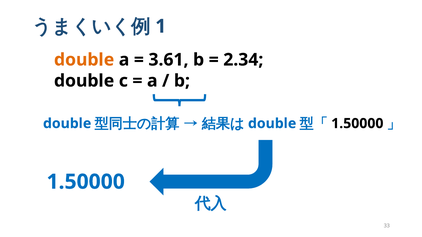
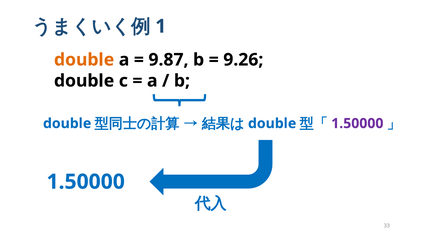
3.61: 3.61 -> 9.87
2.34: 2.34 -> 9.26
1.50000 at (357, 124) colour: black -> purple
